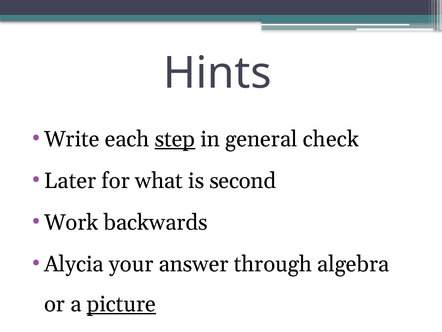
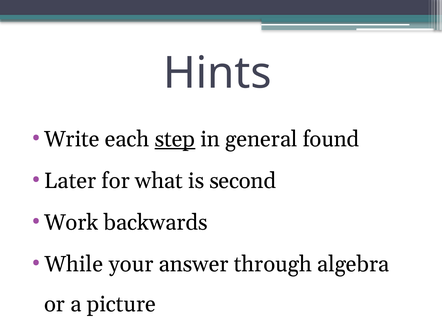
check: check -> found
Alycia: Alycia -> While
picture underline: present -> none
